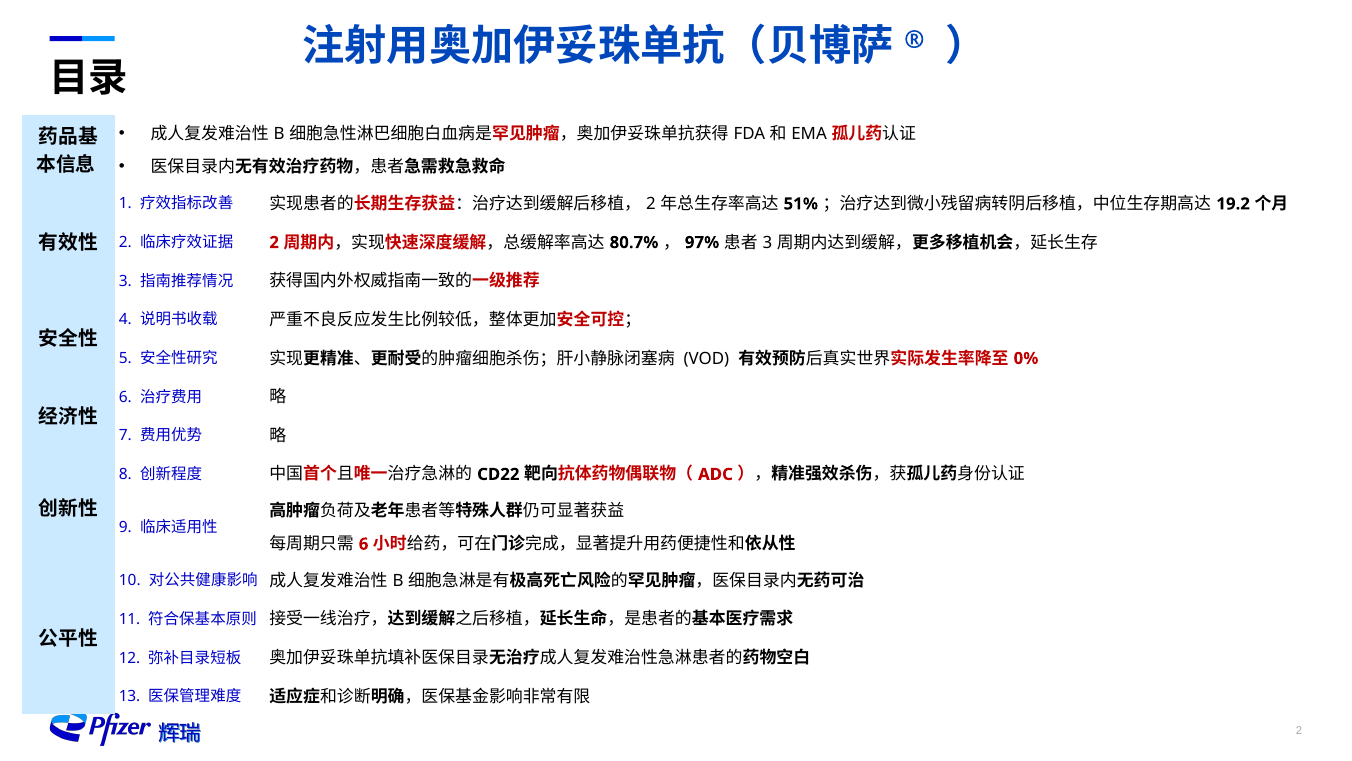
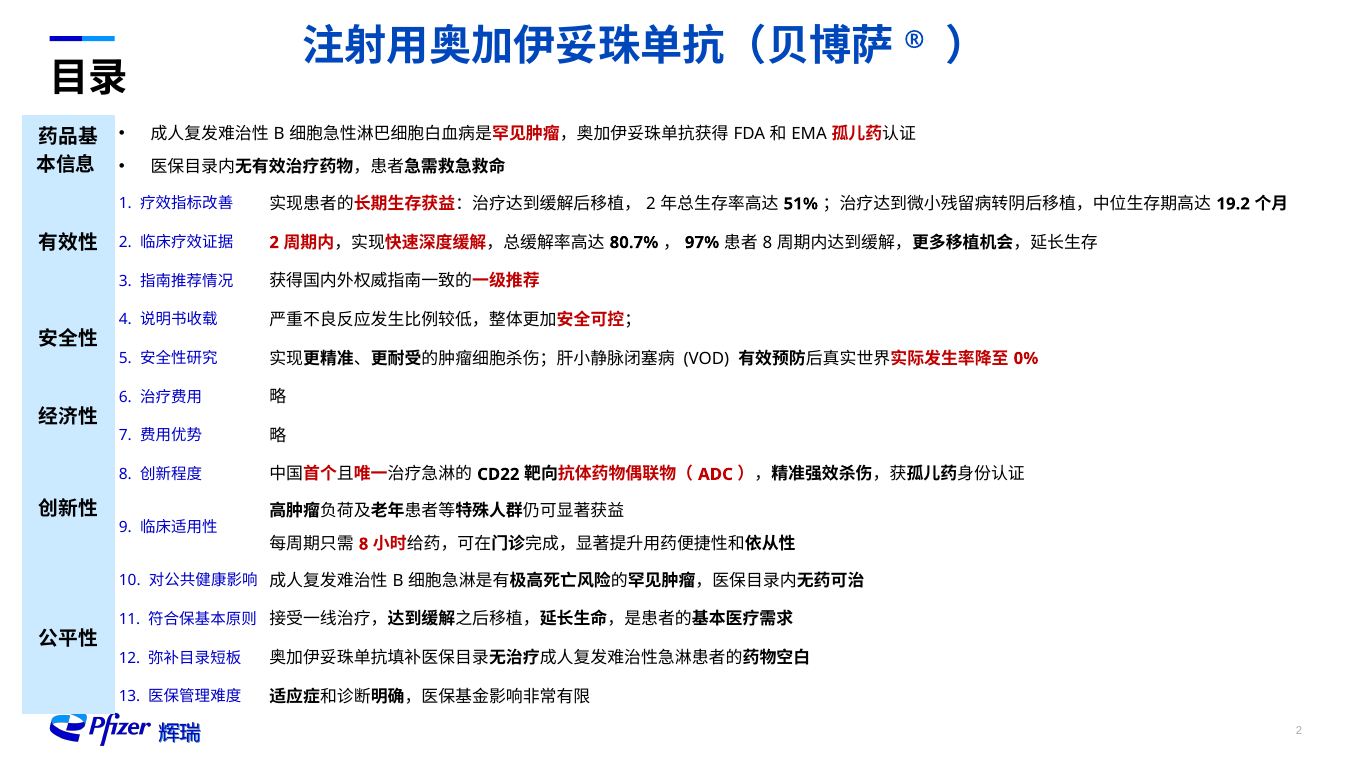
3 at (767, 242): 3 -> 8
6 at (364, 544): 6 -> 8
